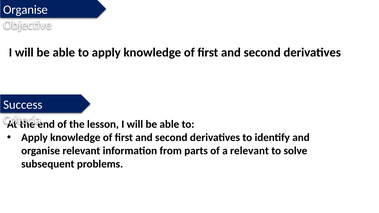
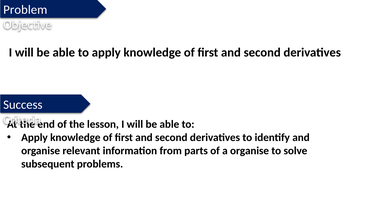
Organise at (25, 10): Organise -> Problem
a relevant: relevant -> organise
